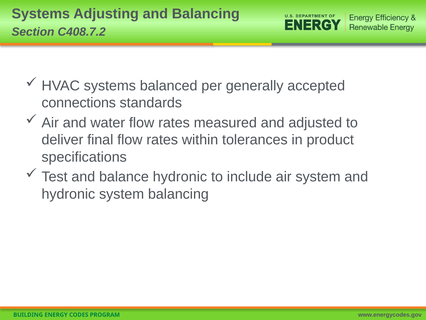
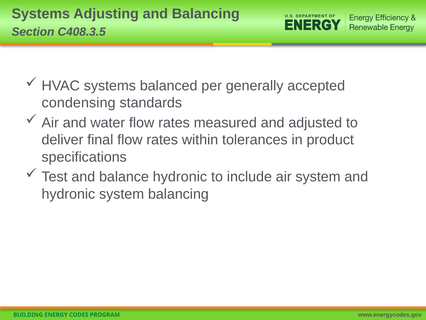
C408.7.2: C408.7.2 -> C408.3.5
connections: connections -> condensing
